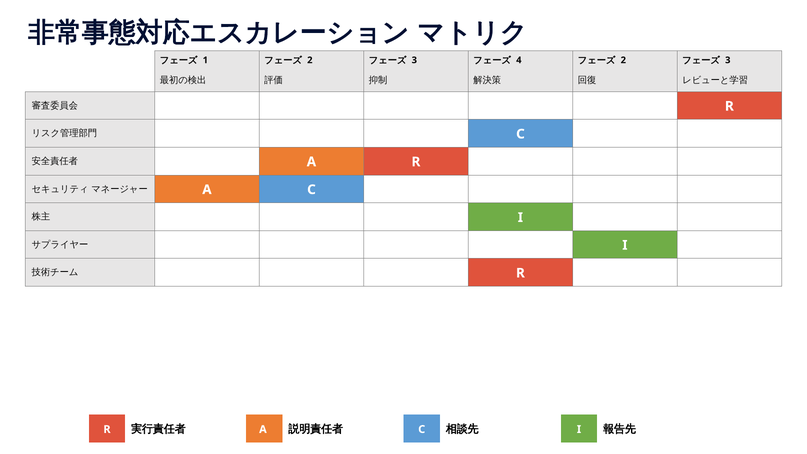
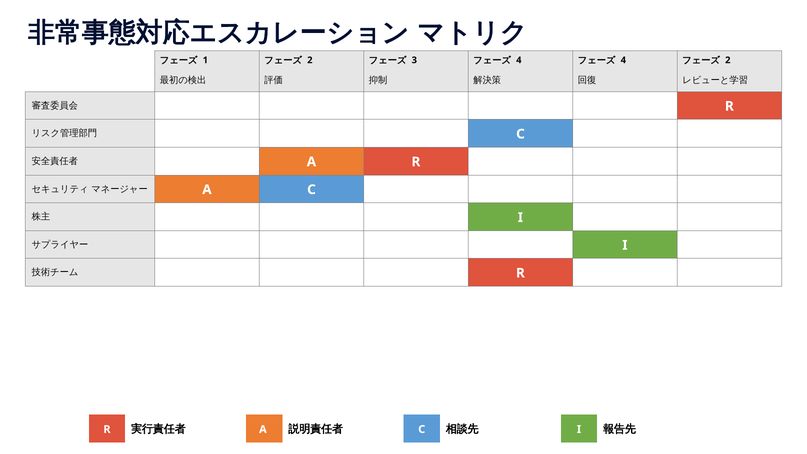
2 at (623, 60): 2 -> 4
3 at (728, 60): 3 -> 2
